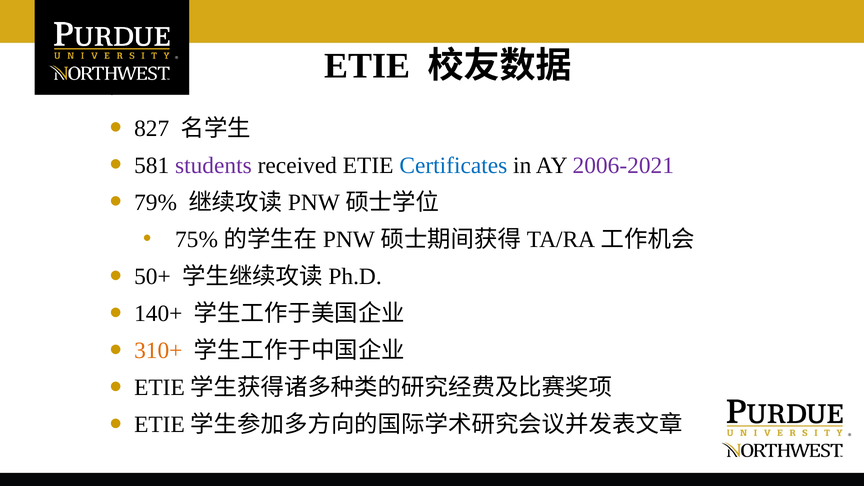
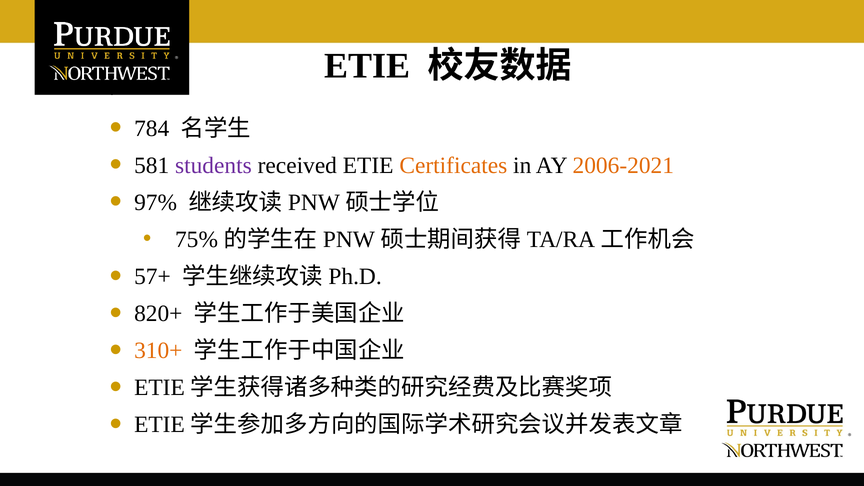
827: 827 -> 784
Certificates colour: blue -> orange
2006-2021 colour: purple -> orange
79%: 79% -> 97%
50+: 50+ -> 57+
140+: 140+ -> 820+
